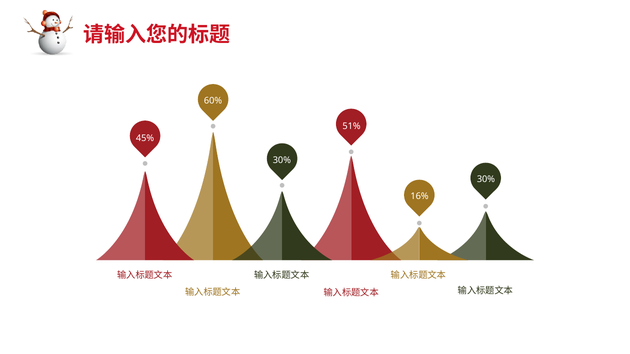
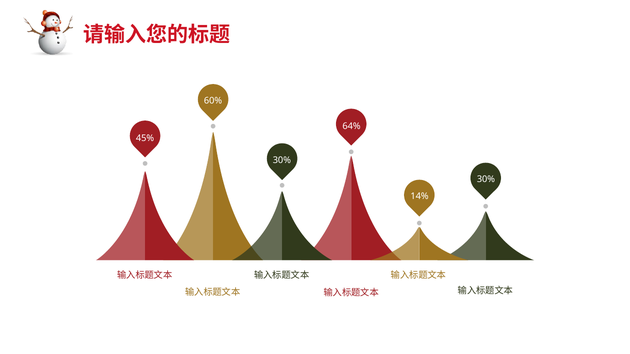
51%: 51% -> 64%
16%: 16% -> 14%
